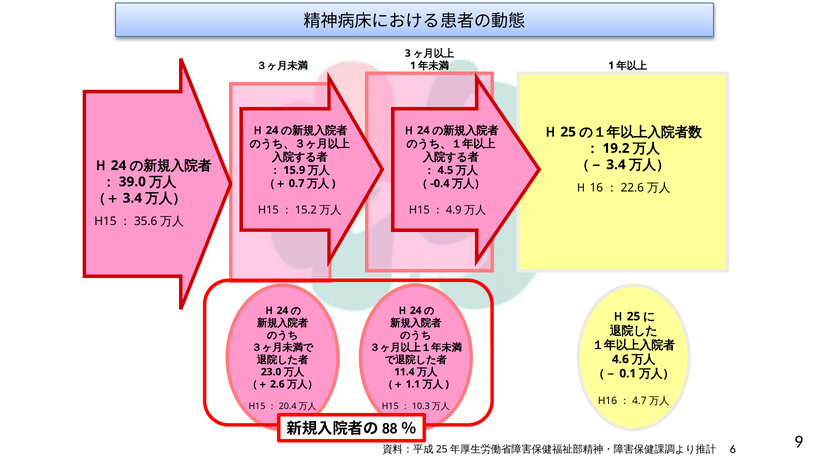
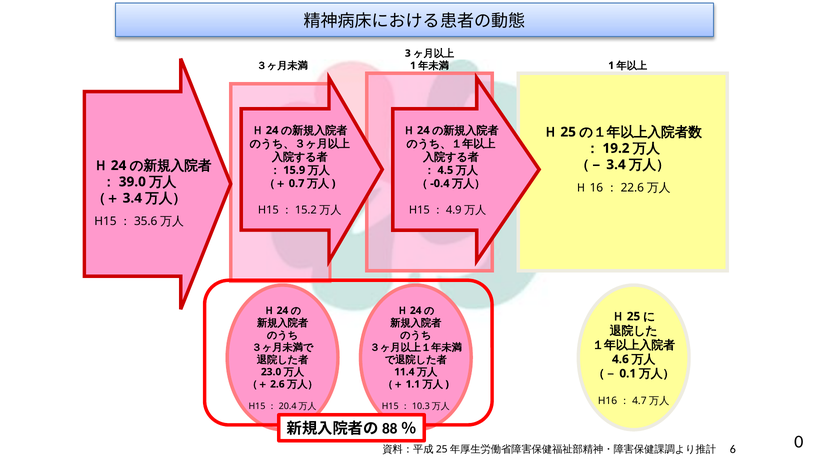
9: 9 -> 0
